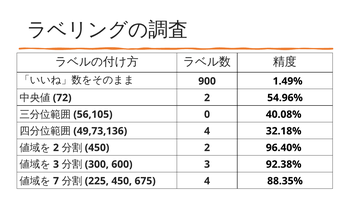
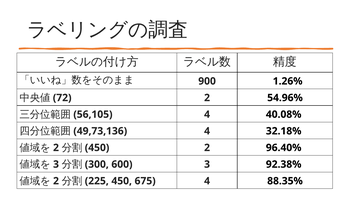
1.49%: 1.49% -> 1.26%
0 at (207, 114): 0 -> 4
7 at (56, 181): 7 -> 2
